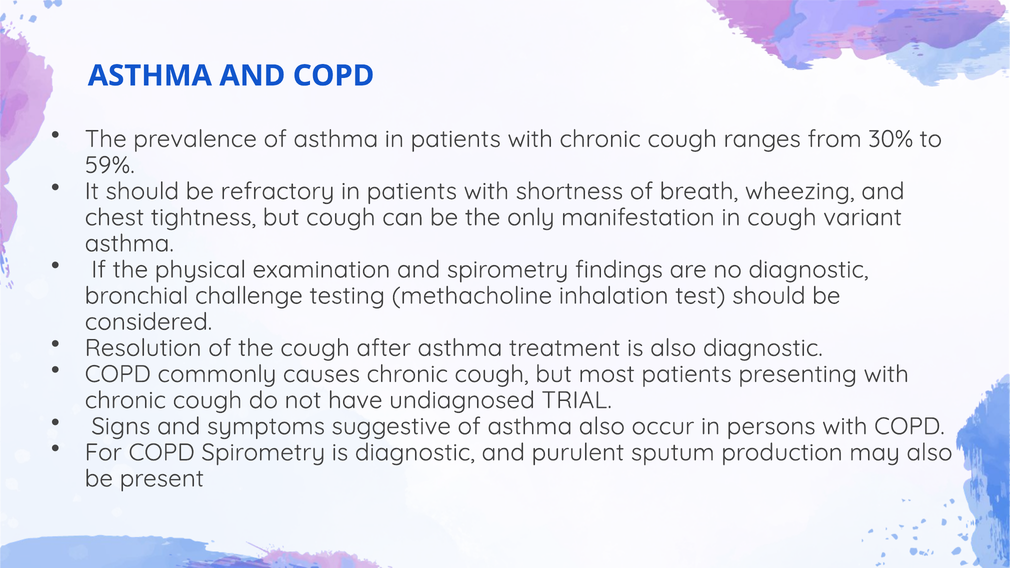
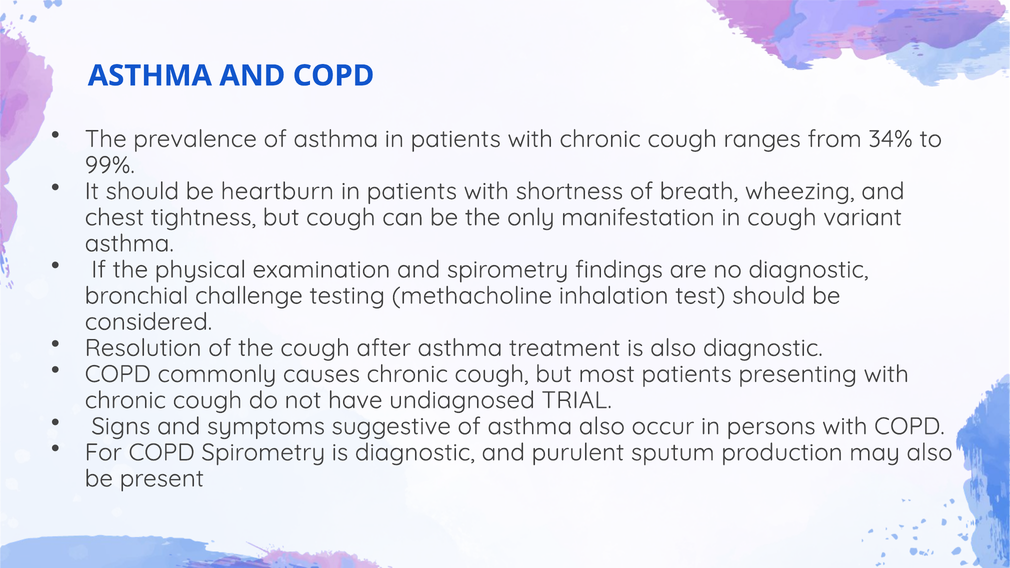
30%: 30% -> 34%
59%: 59% -> 99%
refractory: refractory -> heartburn
